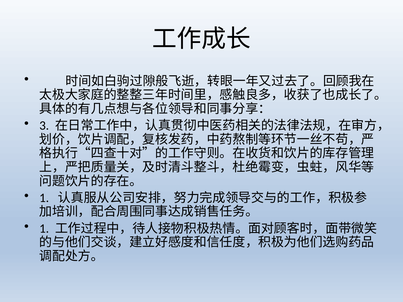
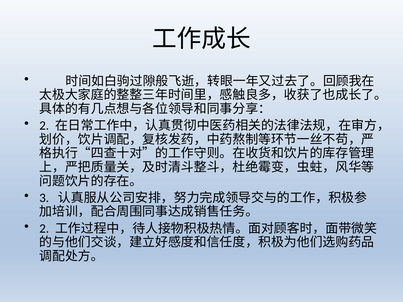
3 at (44, 126): 3 -> 2
1 at (44, 198): 1 -> 3
1 at (44, 229): 1 -> 2
